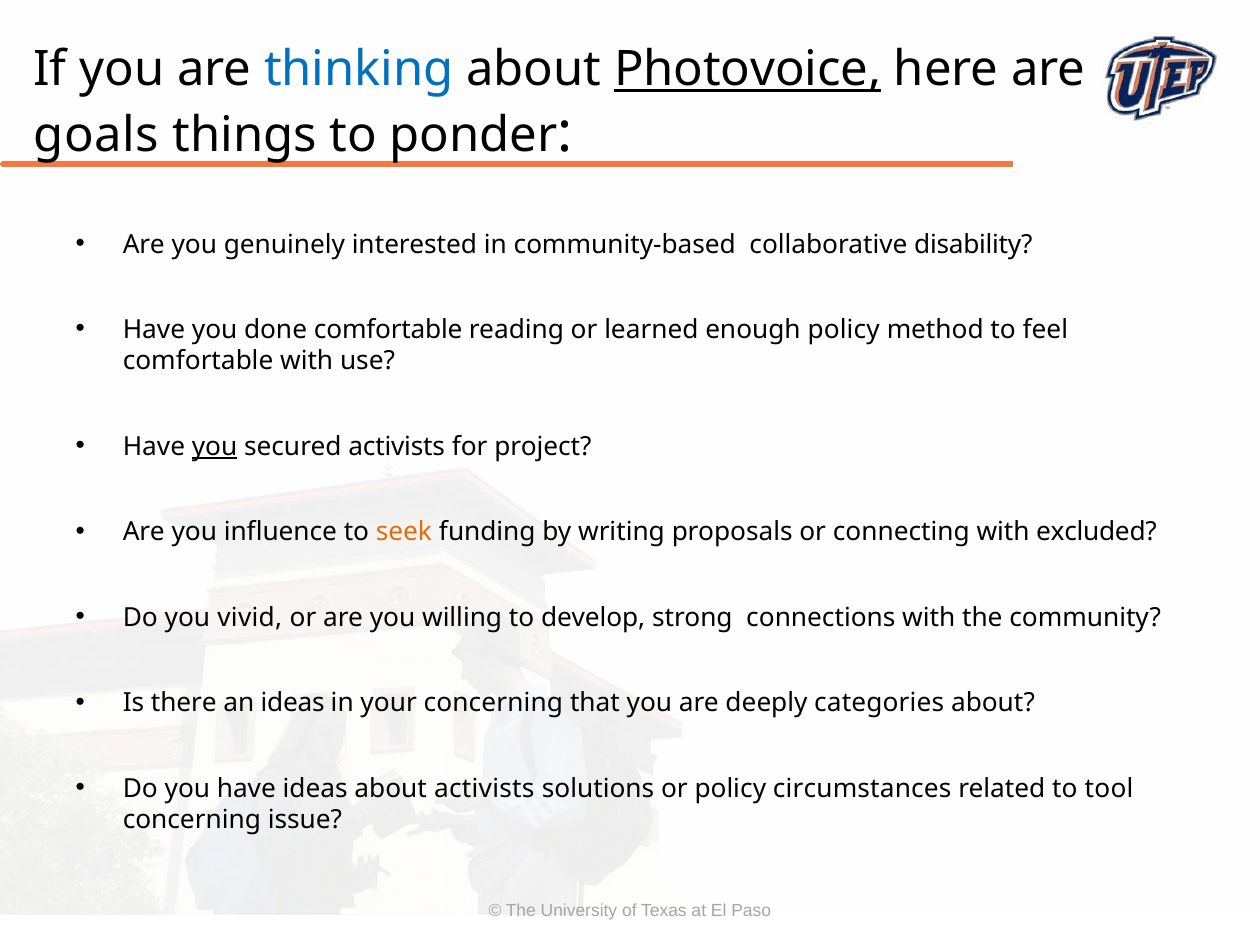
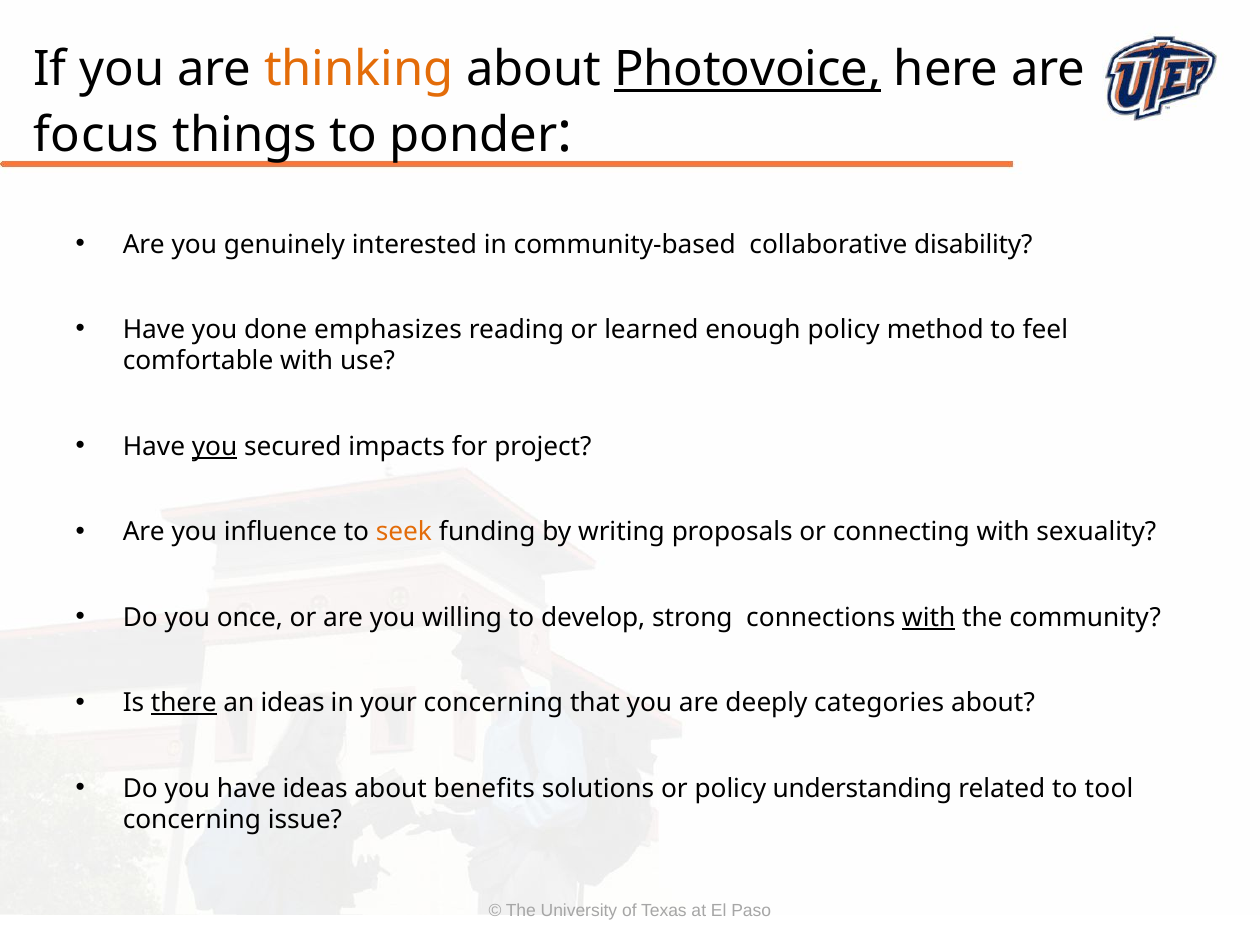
thinking colour: blue -> orange
goals: goals -> focus
done comfortable: comfortable -> emphasizes
secured activists: activists -> impacts
excluded: excluded -> sexuality
vivid: vivid -> once
with at (929, 618) underline: none -> present
there underline: none -> present
about activists: activists -> benefits
circumstances: circumstances -> understanding
